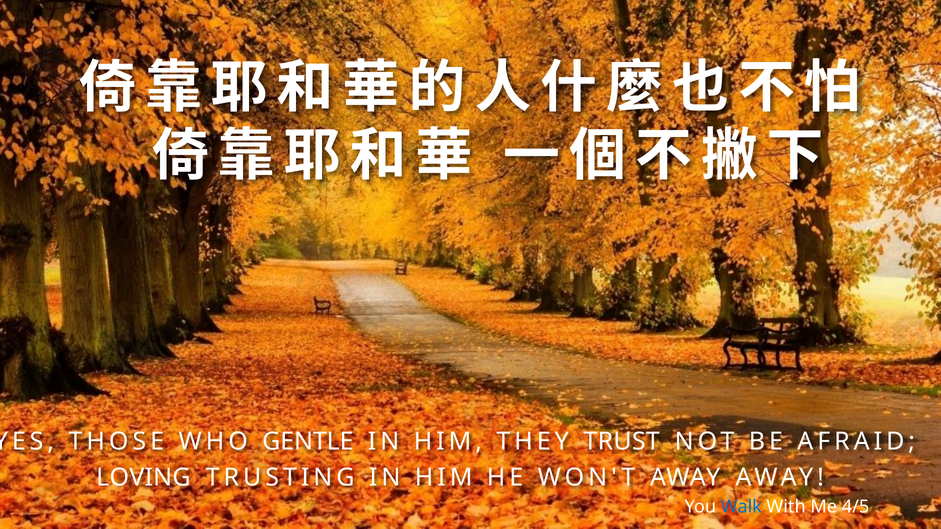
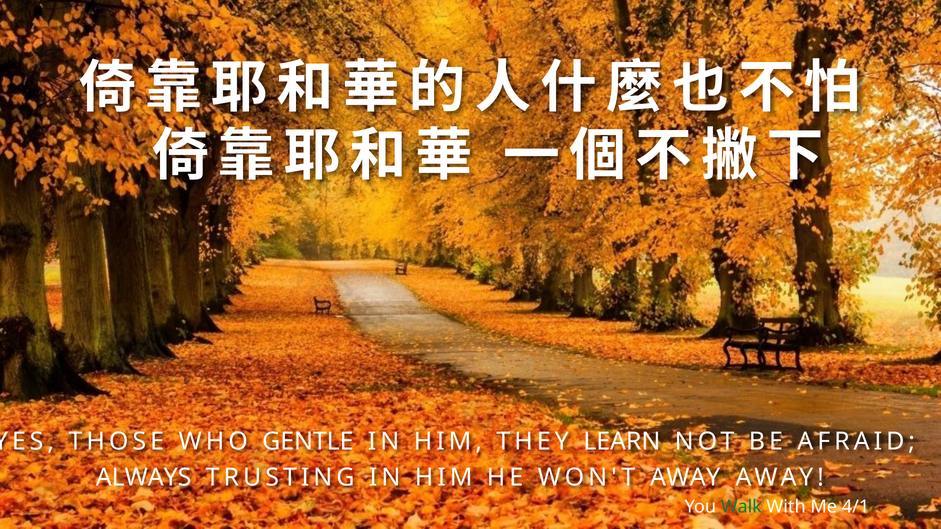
TRUST: TRUST -> LEARN
LOVING: LOVING -> ALWAYS
Walk colour: blue -> green
4/5: 4/5 -> 4/1
